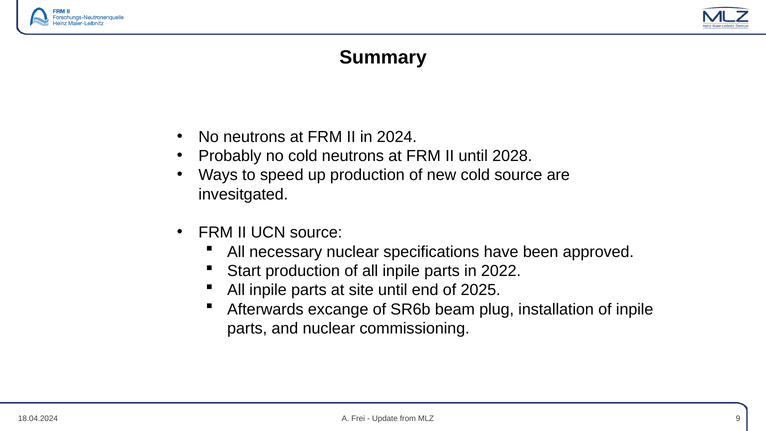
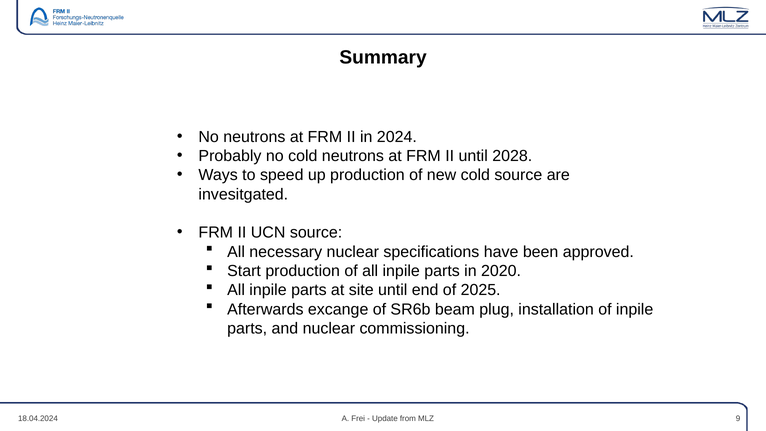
2022: 2022 -> 2020
